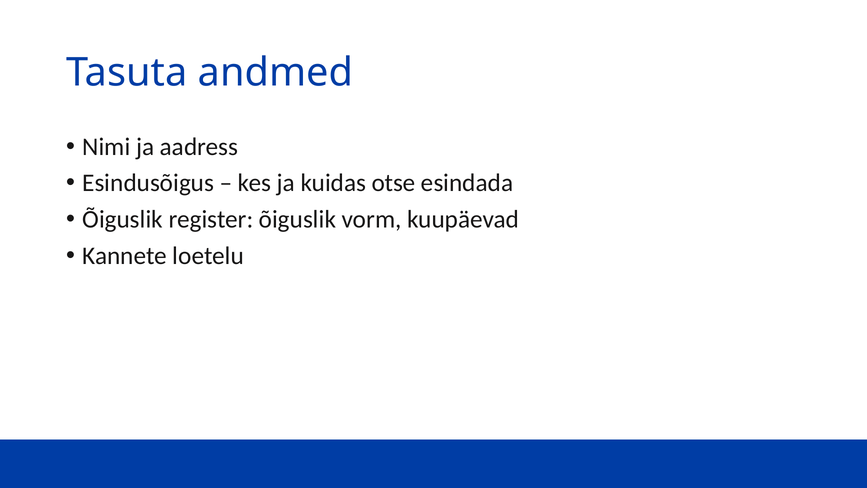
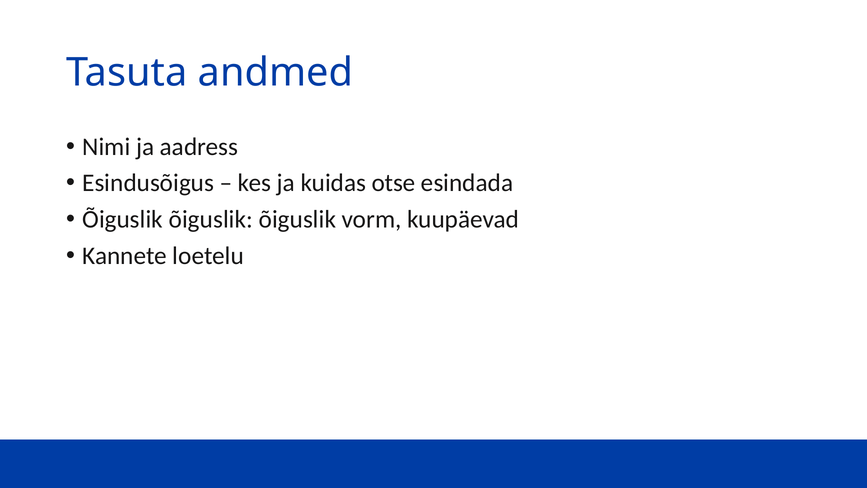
register at (211, 219): register -> õiguslik
